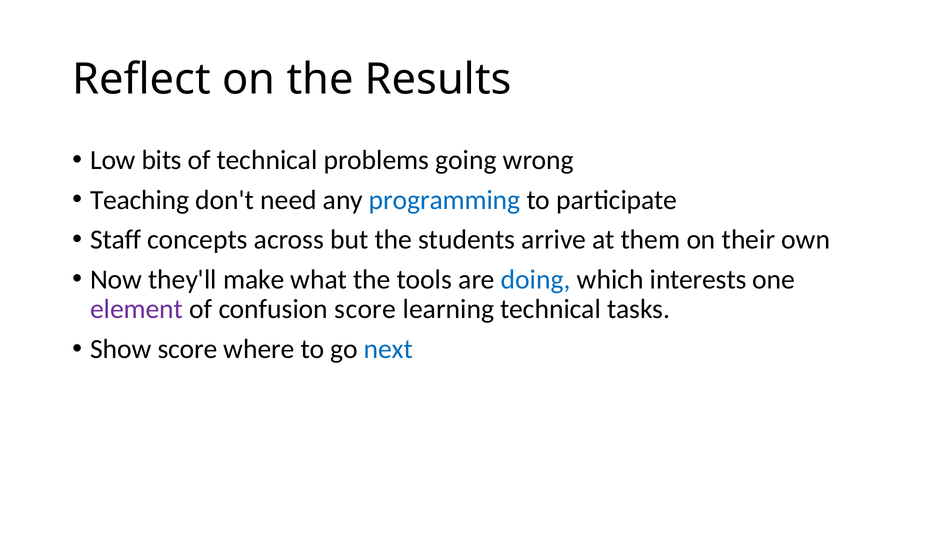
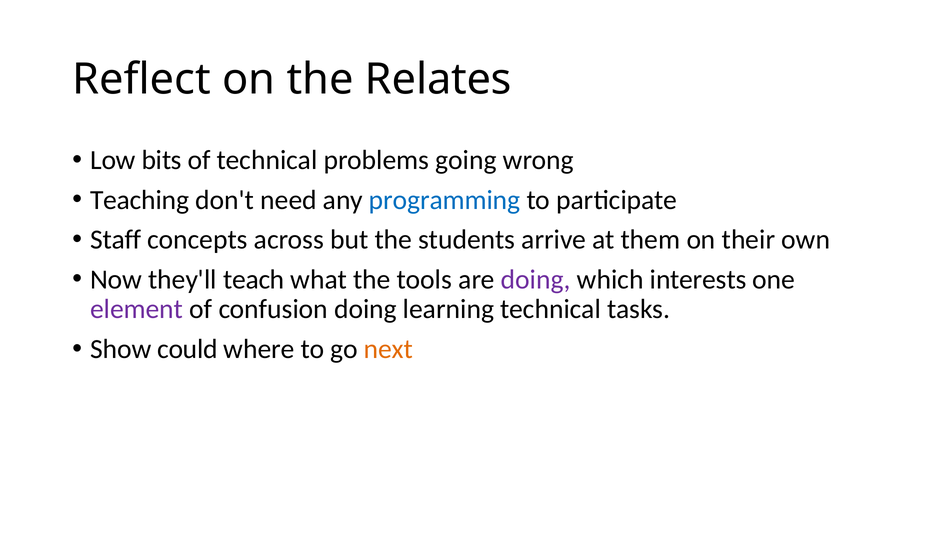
Results: Results -> Relates
make: make -> teach
doing at (536, 280) colour: blue -> purple
confusion score: score -> doing
Show score: score -> could
next colour: blue -> orange
